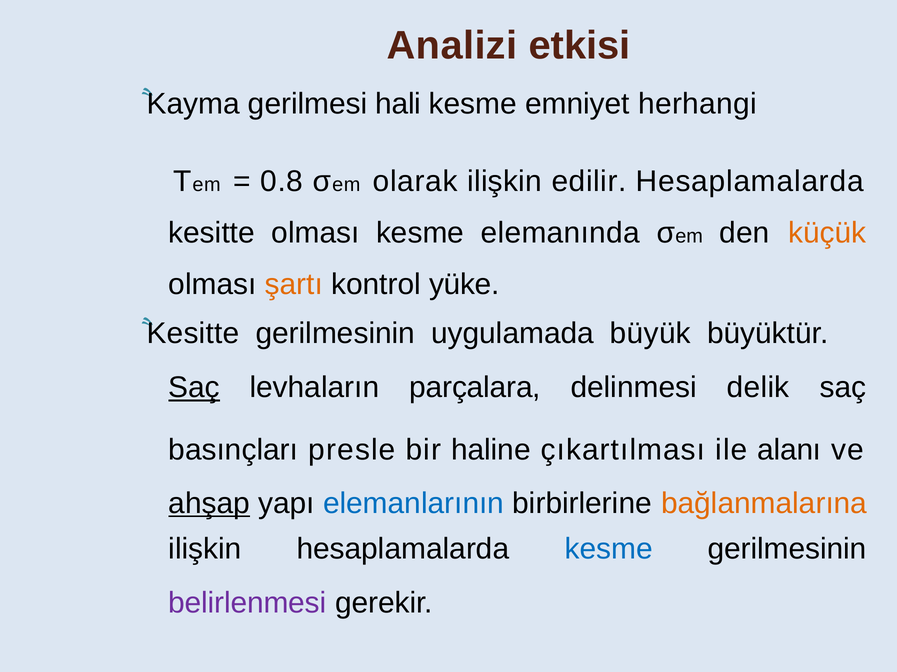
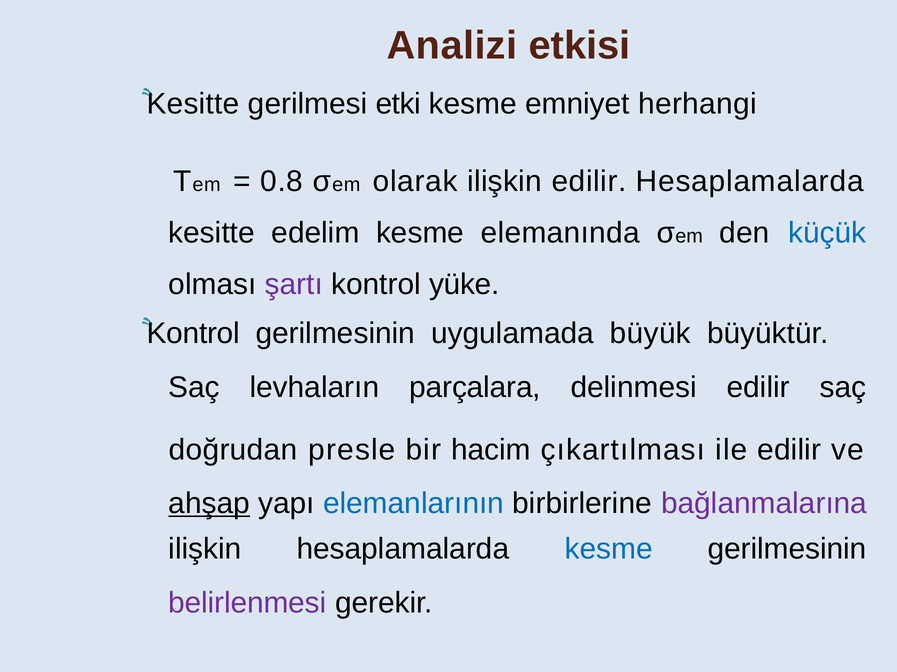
Kayma at (193, 104): Kayma -> Kesitte
hali: hali -> etki
kesitte olması: olması -> edelim
küçük colour: orange -> blue
şartı colour: orange -> purple
Kesitte at (193, 334): Kesitte -> Kontrol
Saç at (194, 388) underline: present -> none
delinmesi delik: delik -> edilir
basınçları: basınçları -> doğrudan
haline: haline -> hacim
ile alanı: alanı -> edilir
bağlanmalarına colour: orange -> purple
